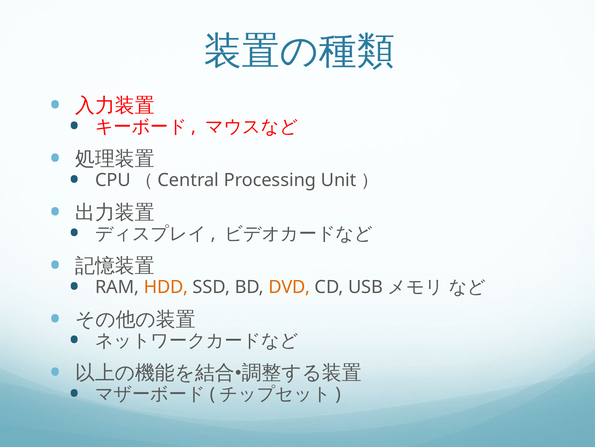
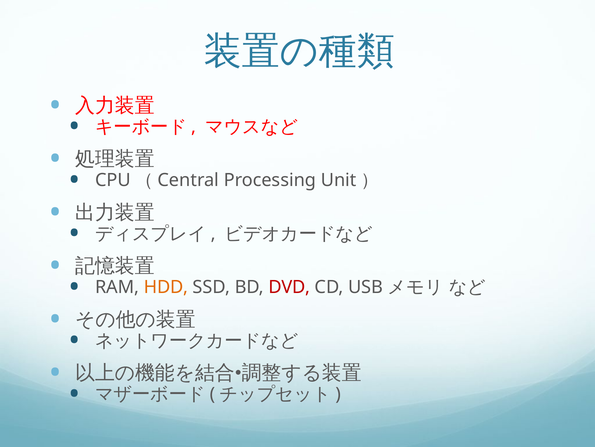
DVD colour: orange -> red
